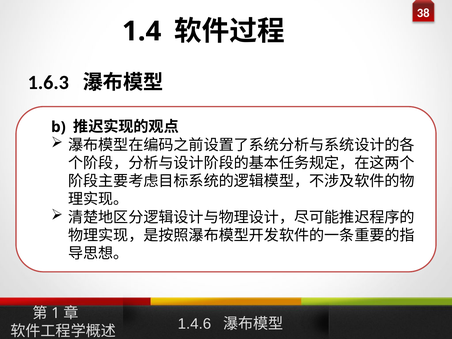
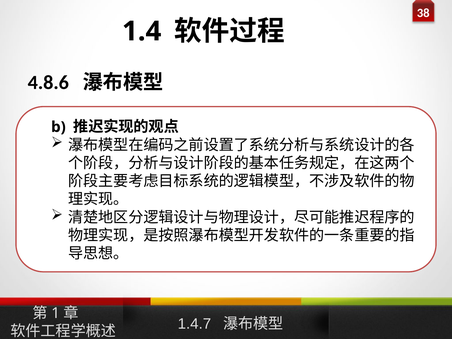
1.6.3: 1.6.3 -> 4.8.6
1.4.6: 1.4.6 -> 1.4.7
